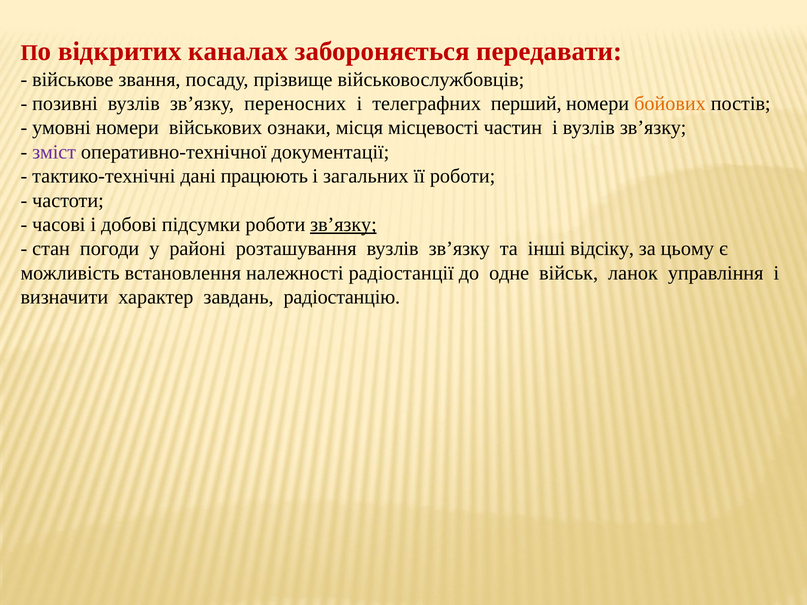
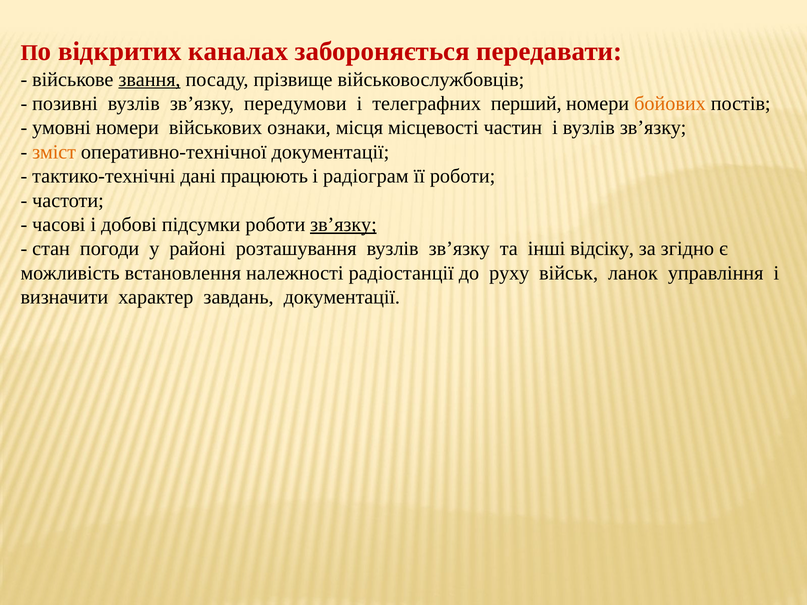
звання underline: none -> present
переносних: переносних -> передумови
зміст colour: purple -> orange
загальних: загальних -> радіограм
цьому: цьому -> згідно
одне: одне -> руху
завдань радіостанцію: радіостанцію -> документації
